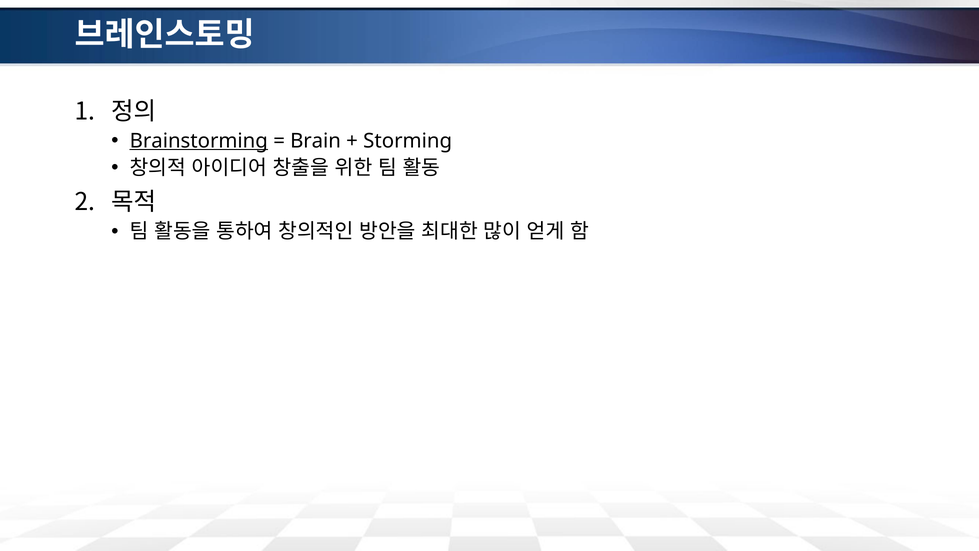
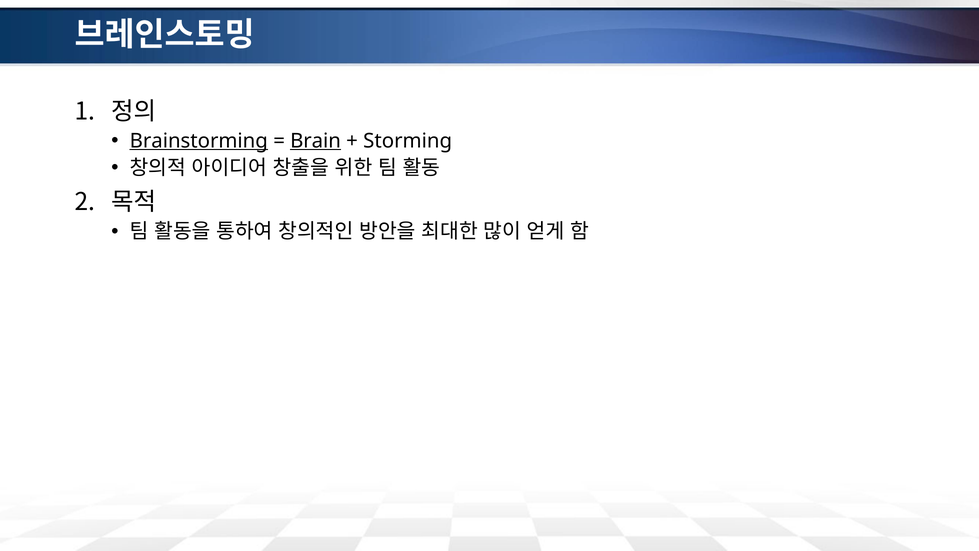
Brain underline: none -> present
